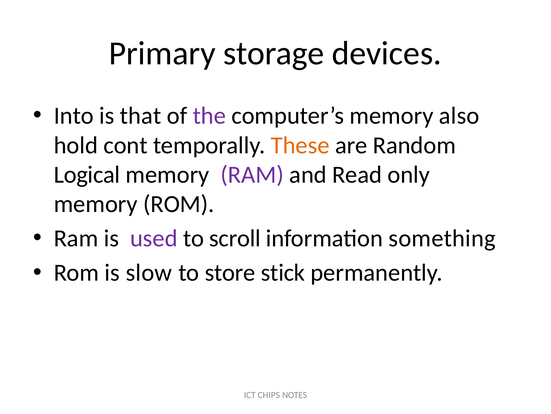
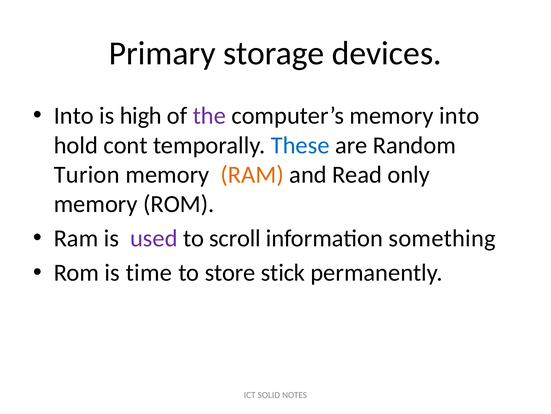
that: that -> high
memory also: also -> into
These colour: orange -> blue
Logical: Logical -> Turion
RAM at (252, 174) colour: purple -> orange
slow: slow -> time
CHIPS: CHIPS -> SOLID
